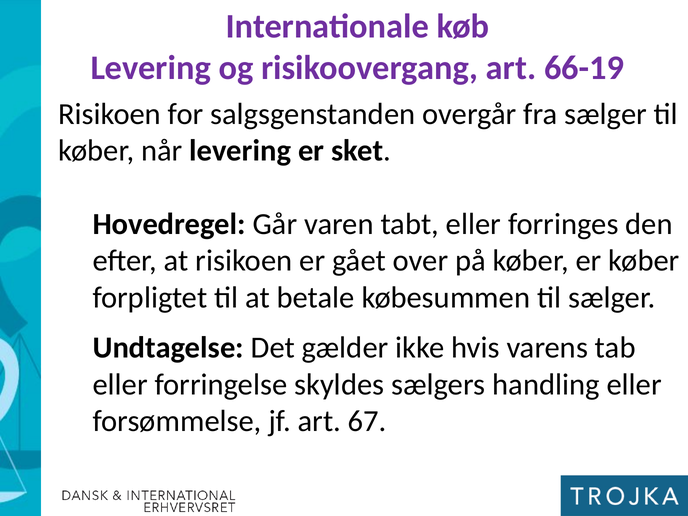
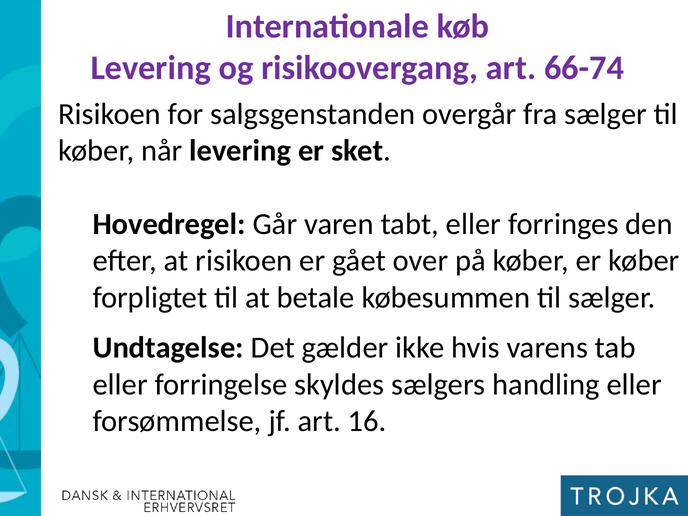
66-19: 66-19 -> 66-74
67: 67 -> 16
